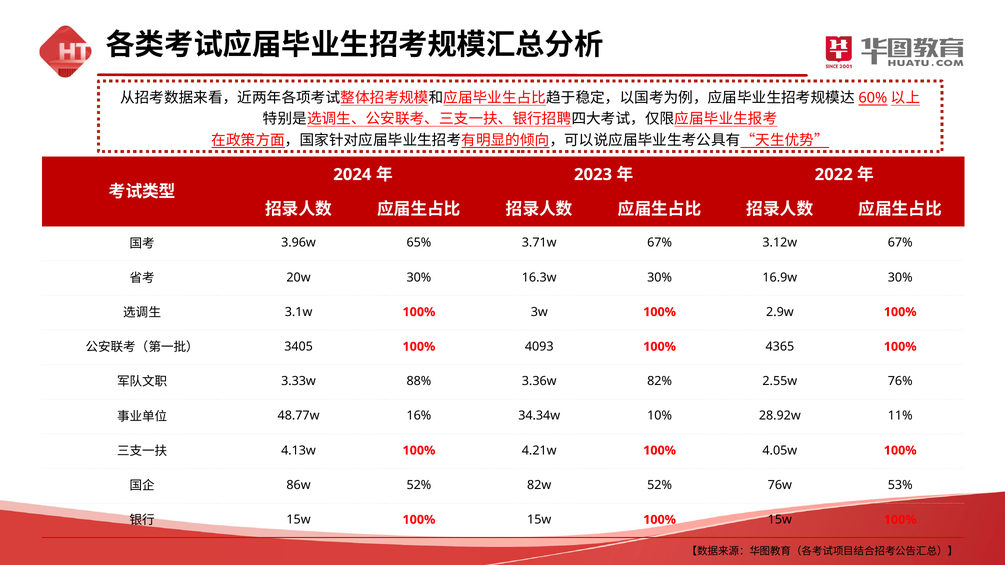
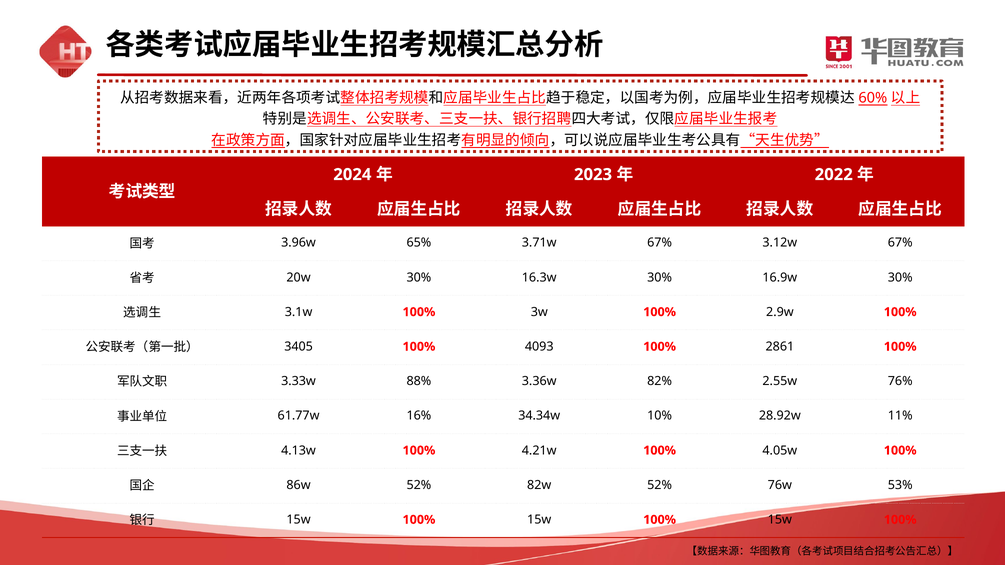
4365: 4365 -> 2861
48.77w: 48.77w -> 61.77w
